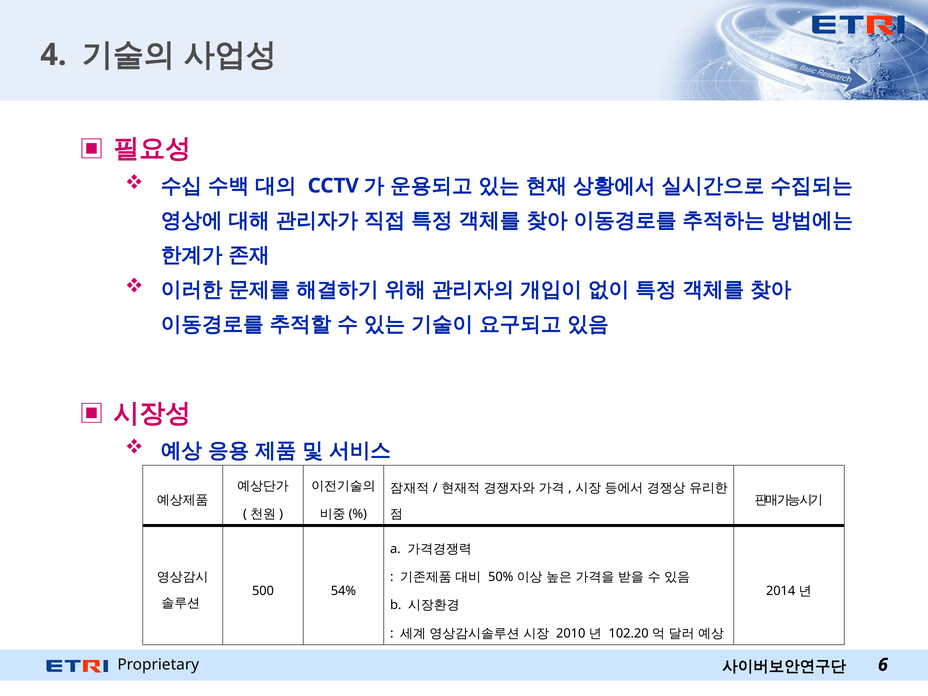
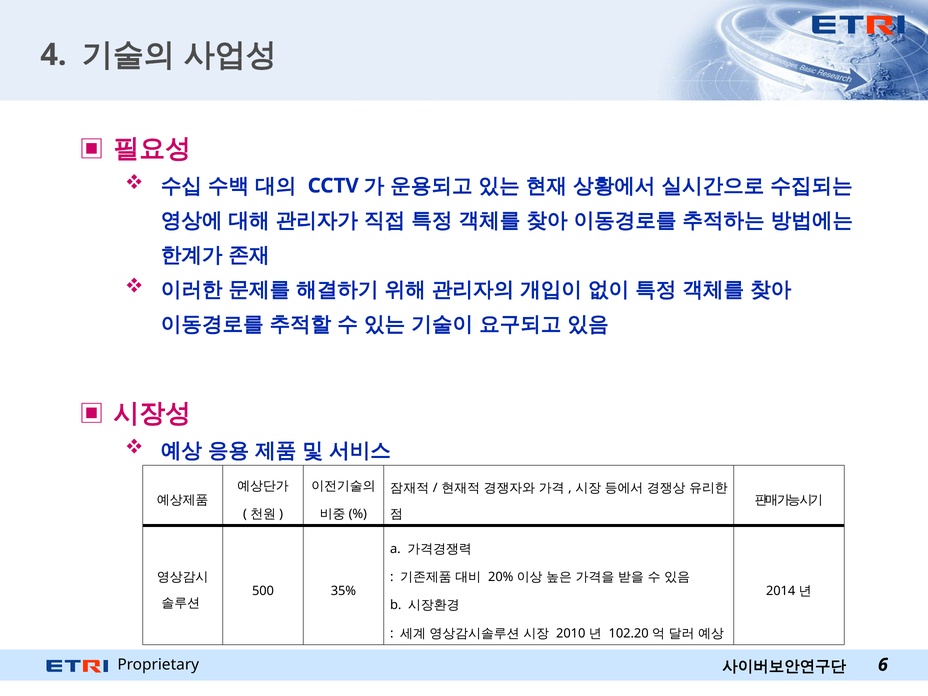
50%: 50% -> 20%
54%: 54% -> 35%
